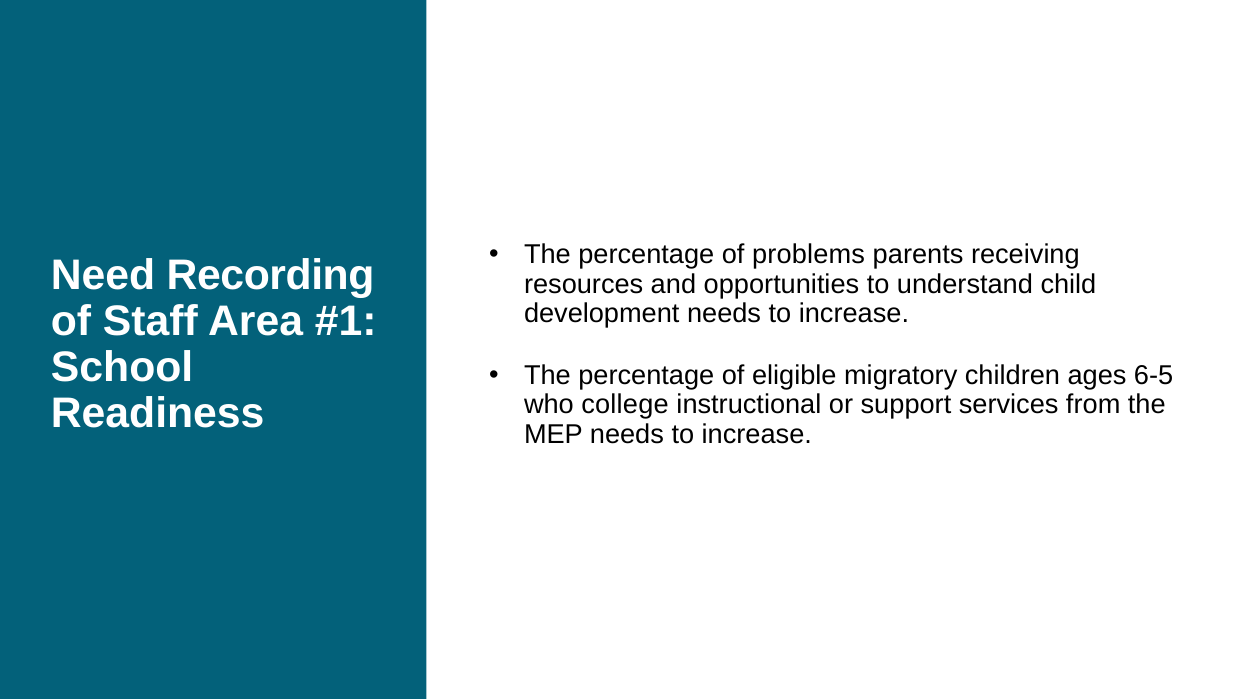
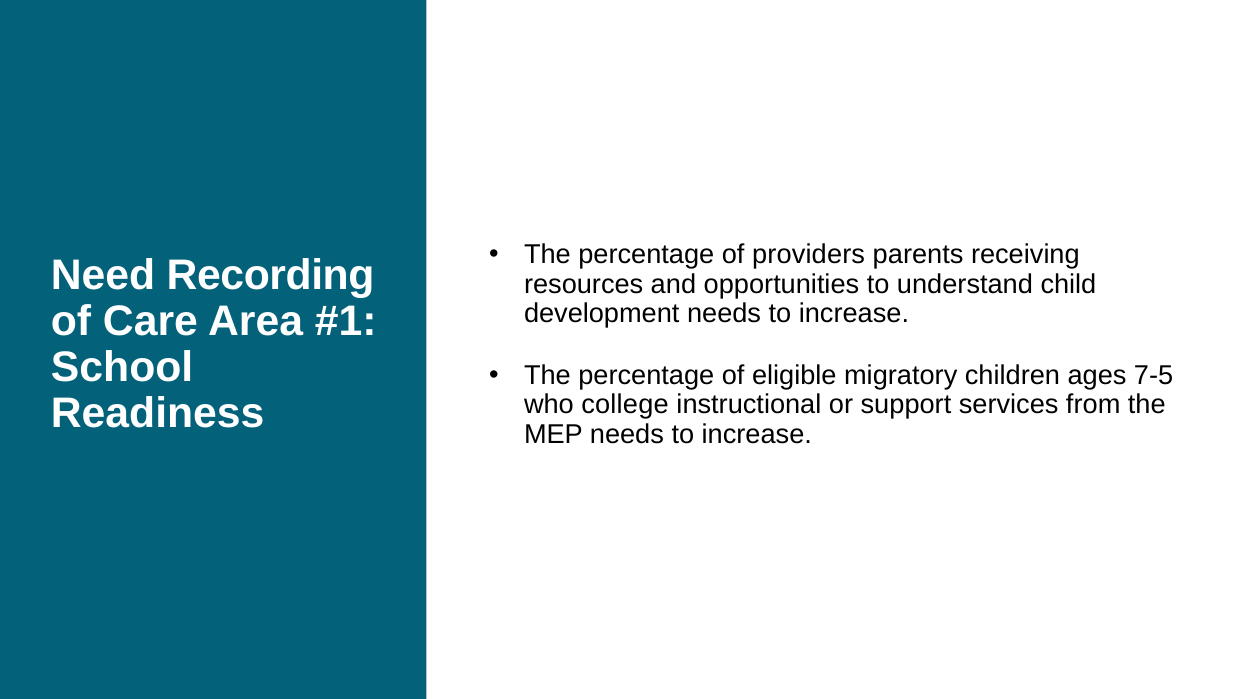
problems: problems -> providers
Staff: Staff -> Care
6-5: 6-5 -> 7-5
